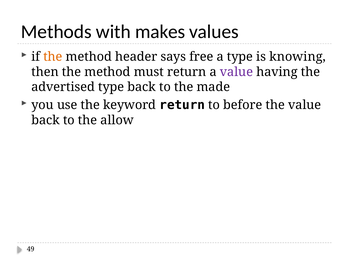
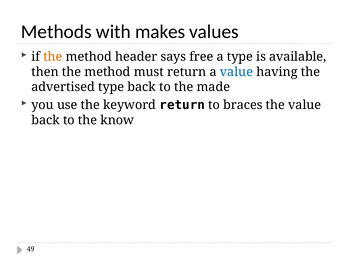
knowing: knowing -> available
value at (236, 72) colour: purple -> blue
before: before -> braces
allow: allow -> know
